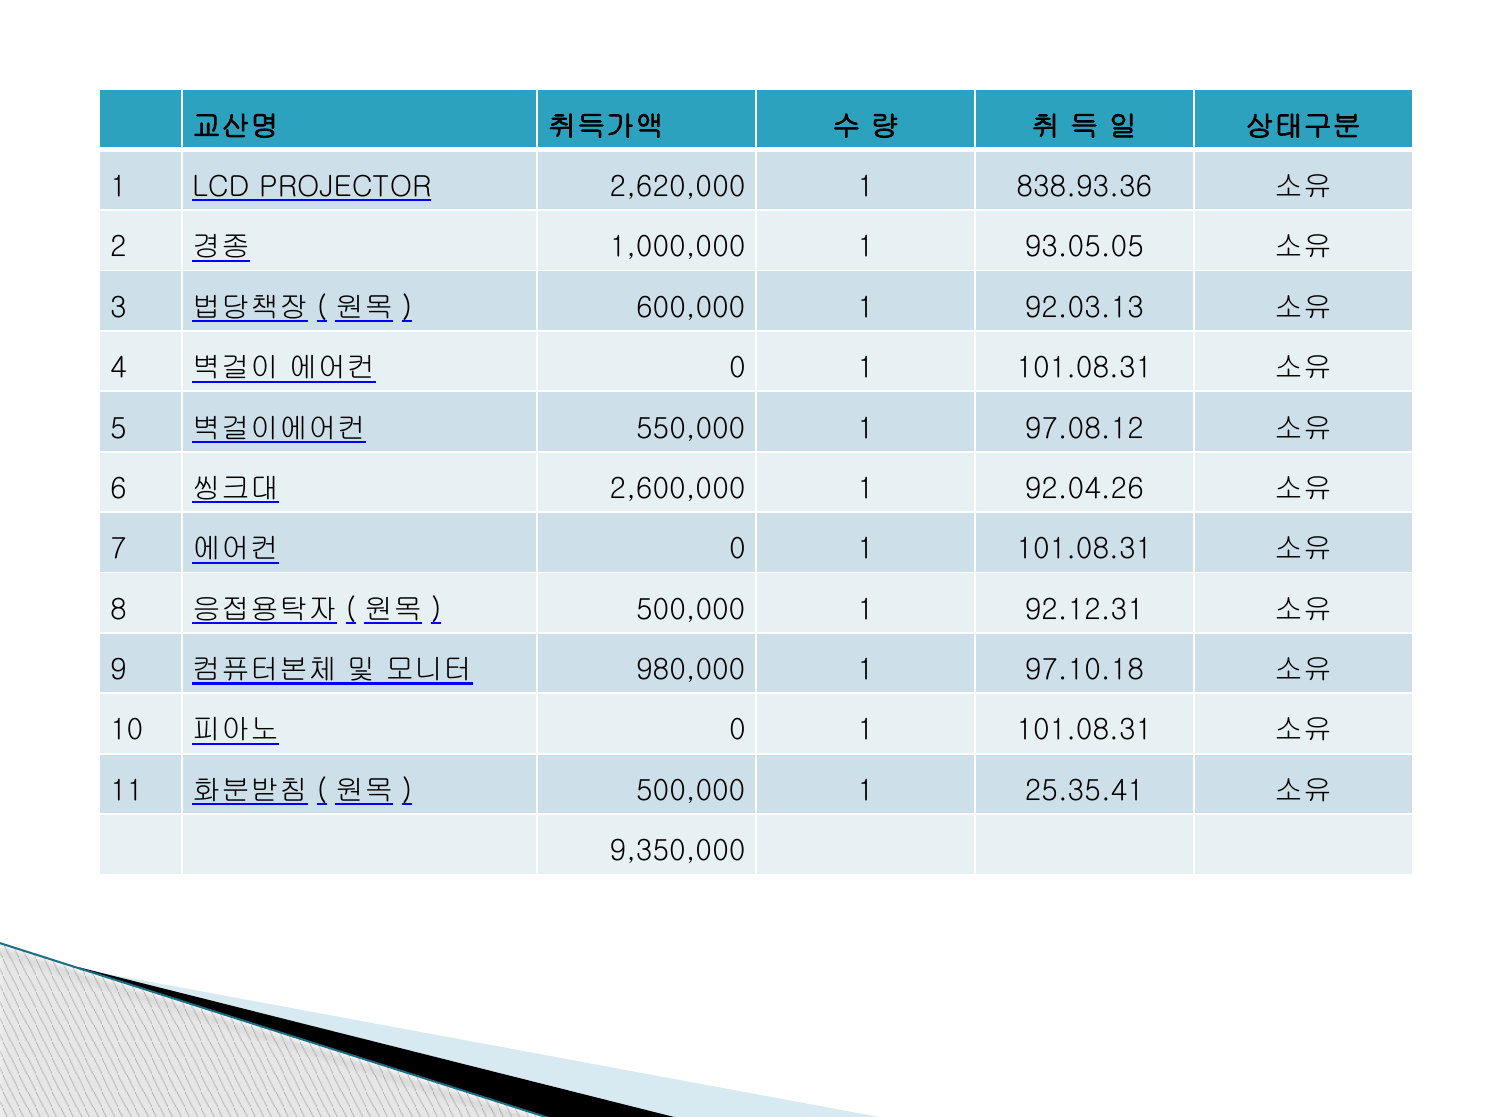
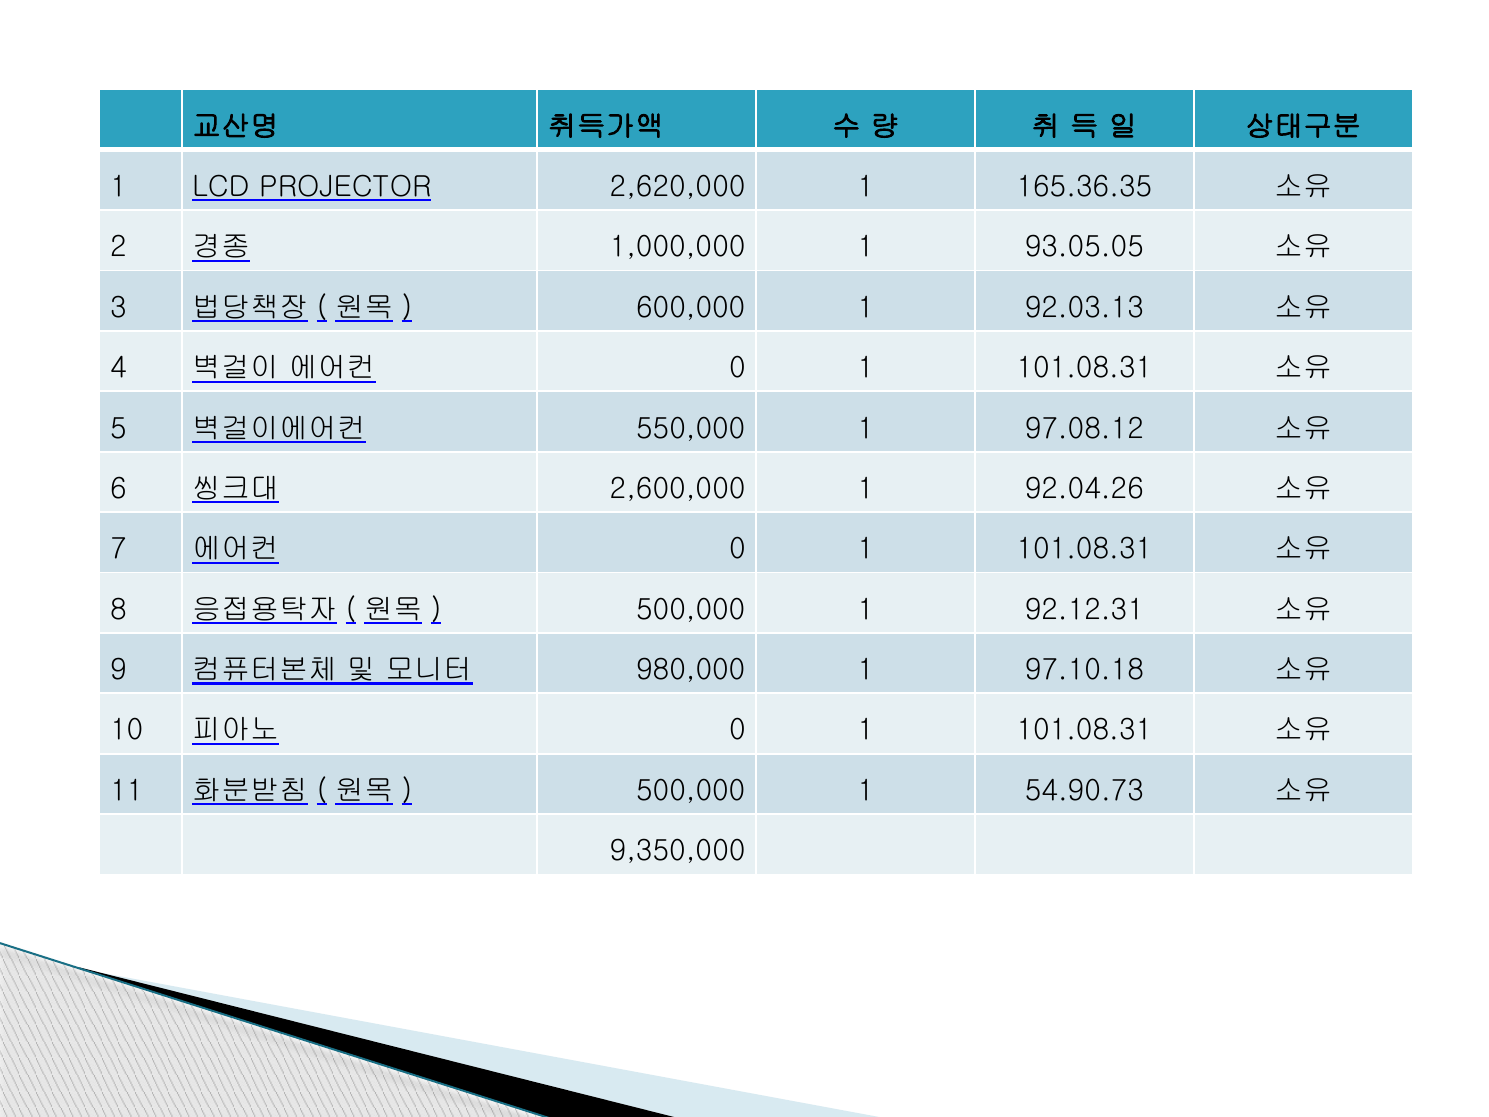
838.93.36: 838.93.36 -> 165.36.35
25.35.41: 25.35.41 -> 54.90.73
